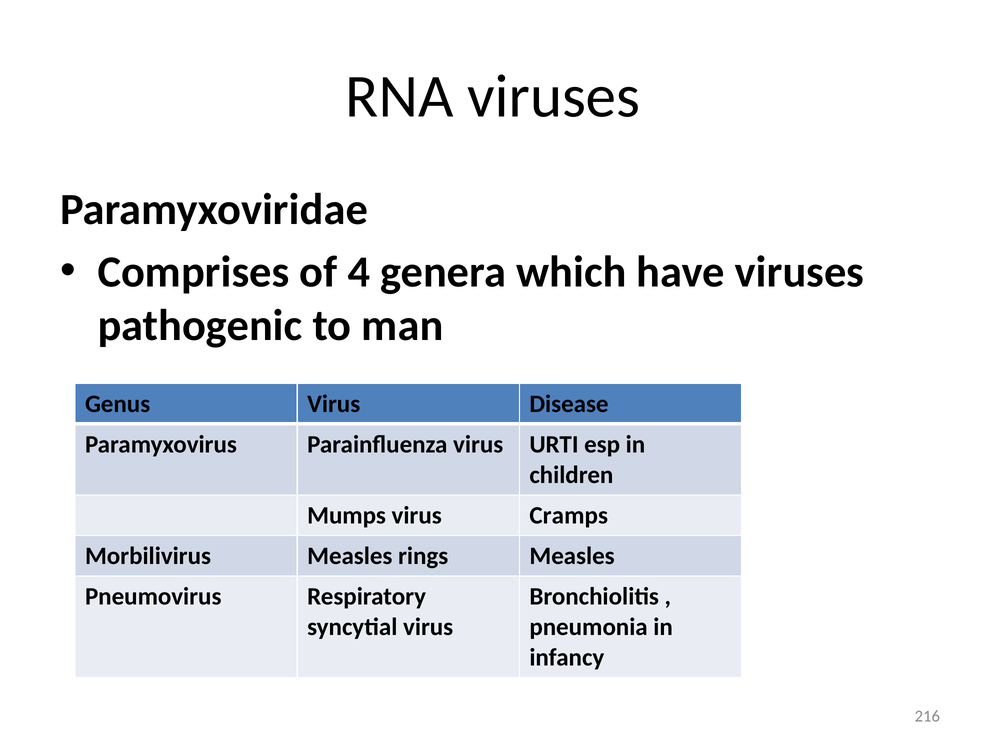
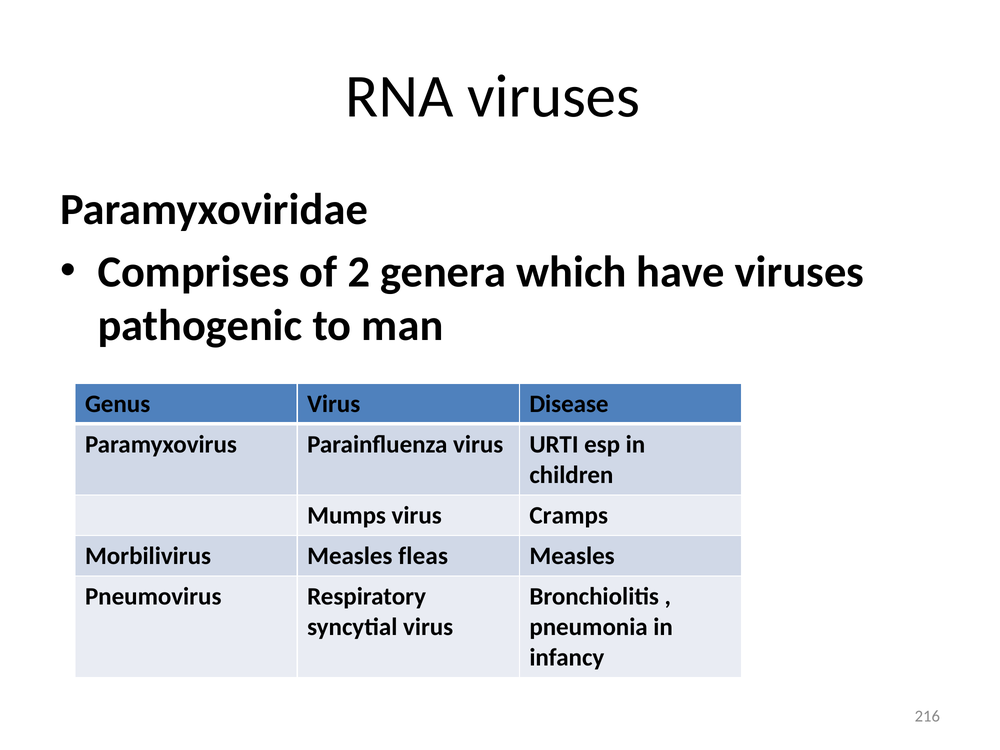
4: 4 -> 2
rings: rings -> fleas
